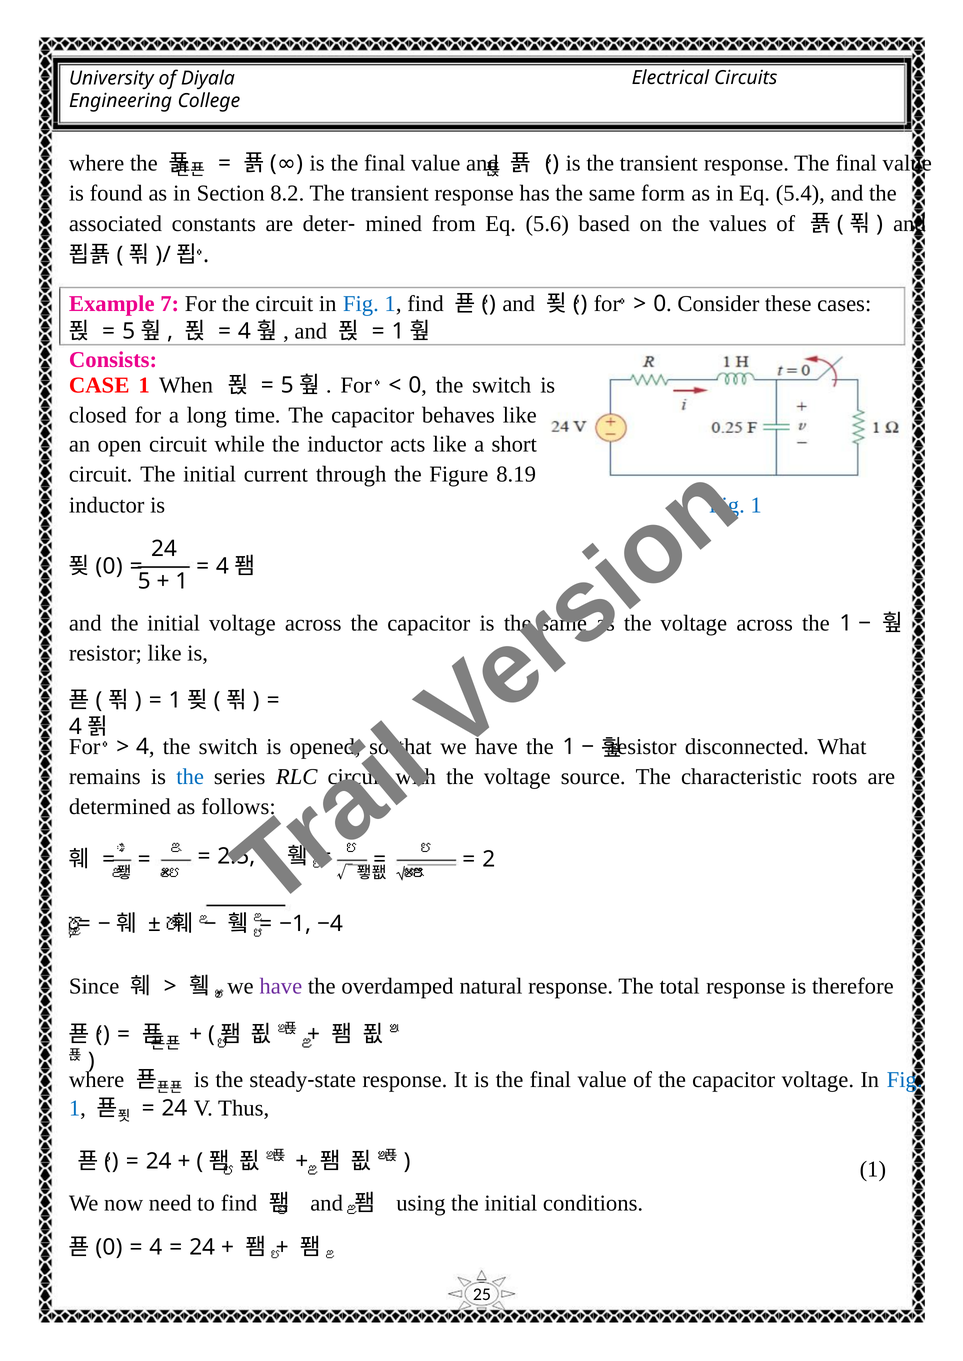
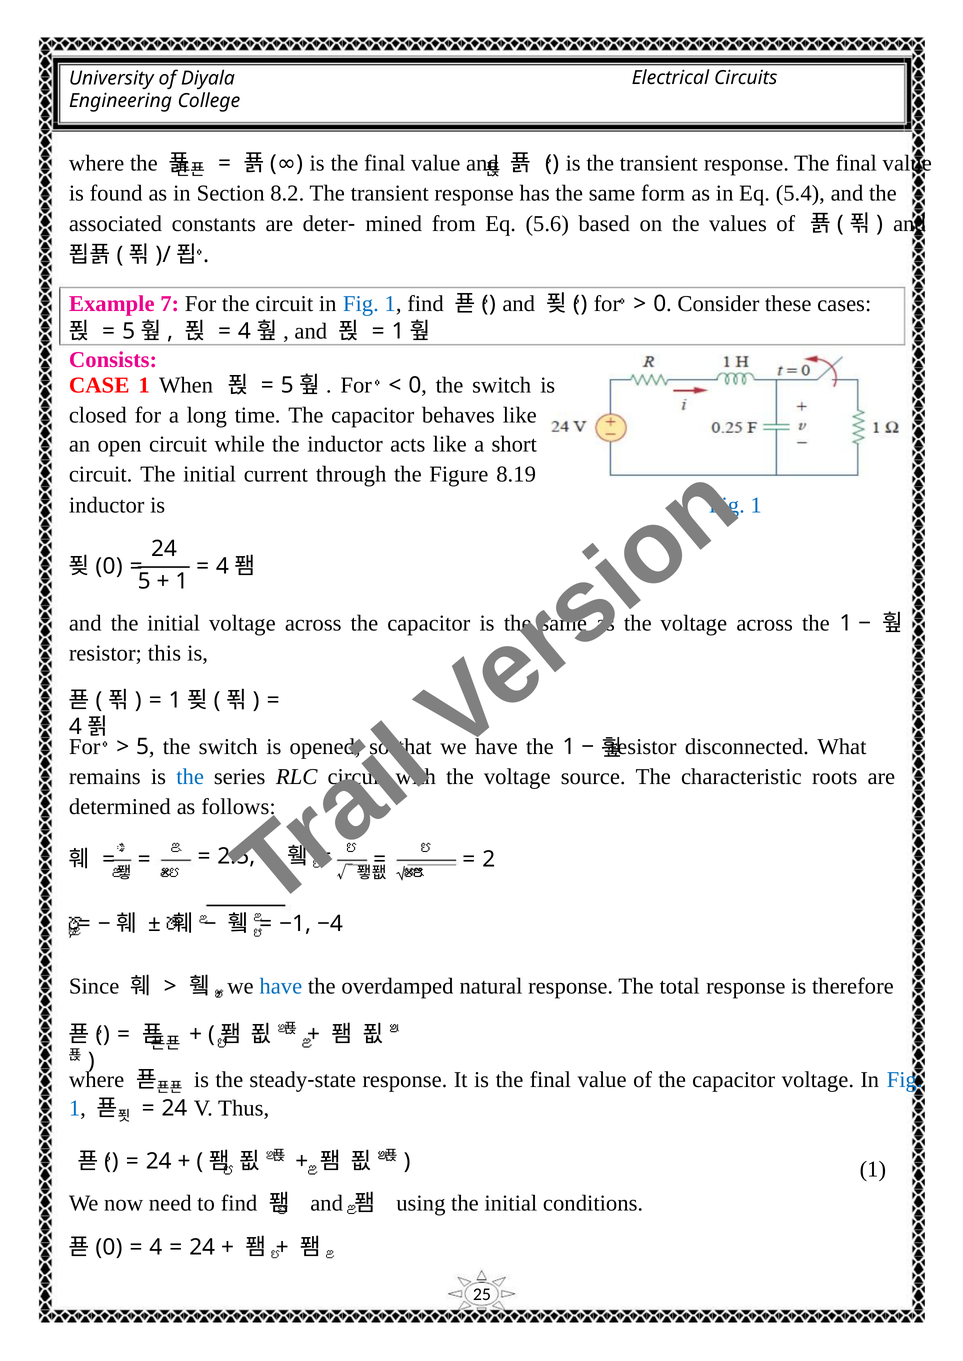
resistor like: like -> this
4 at (143, 747): 4 -> 5
have at (281, 986) colour: purple -> blue
